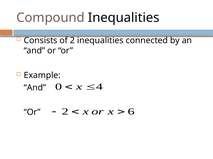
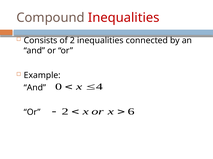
Inequalities at (124, 18) colour: black -> red
